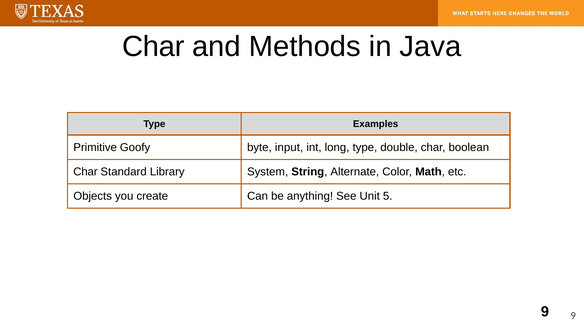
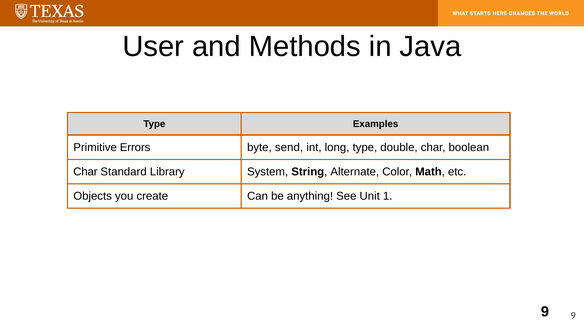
Char at (153, 47): Char -> User
Goofy: Goofy -> Errors
input: input -> send
5: 5 -> 1
